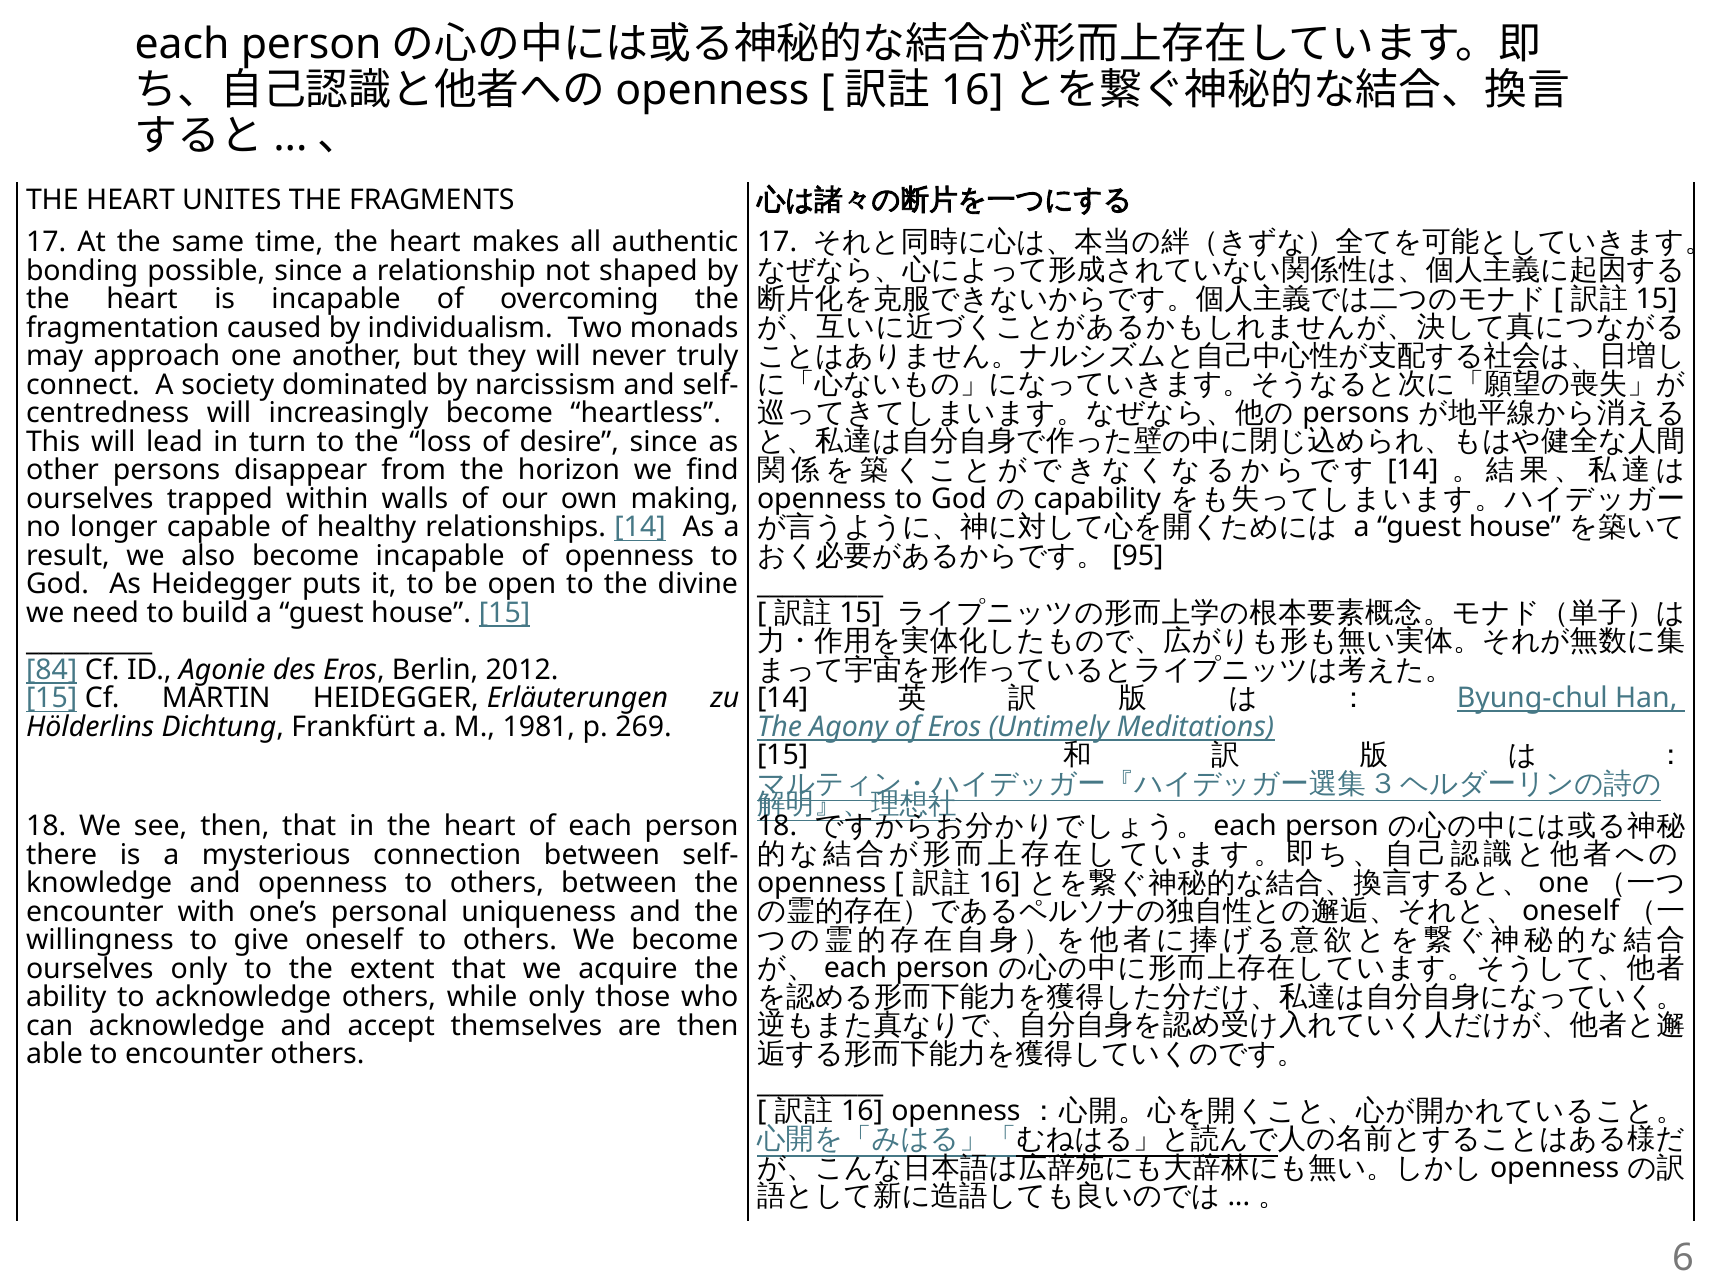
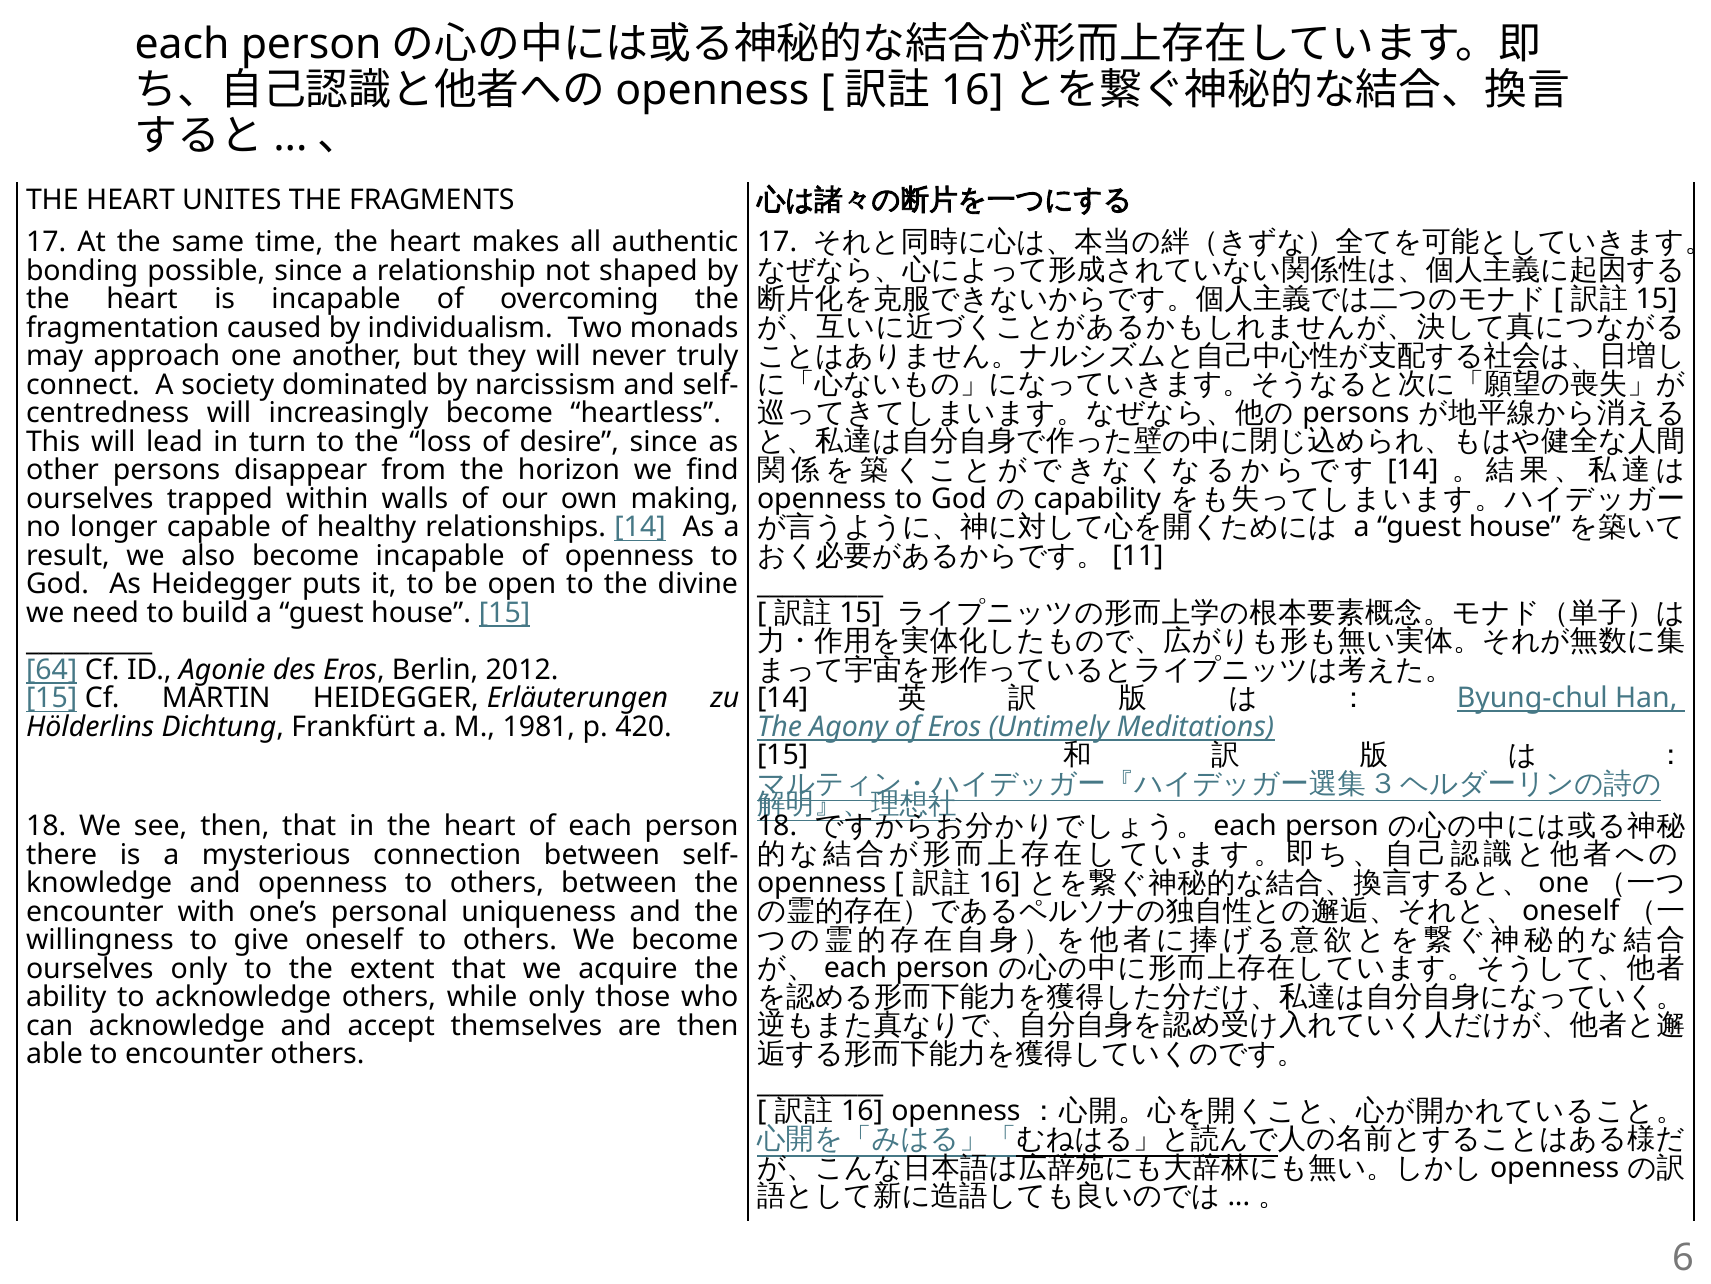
95: 95 -> 11
84: 84 -> 64
269: 269 -> 420
